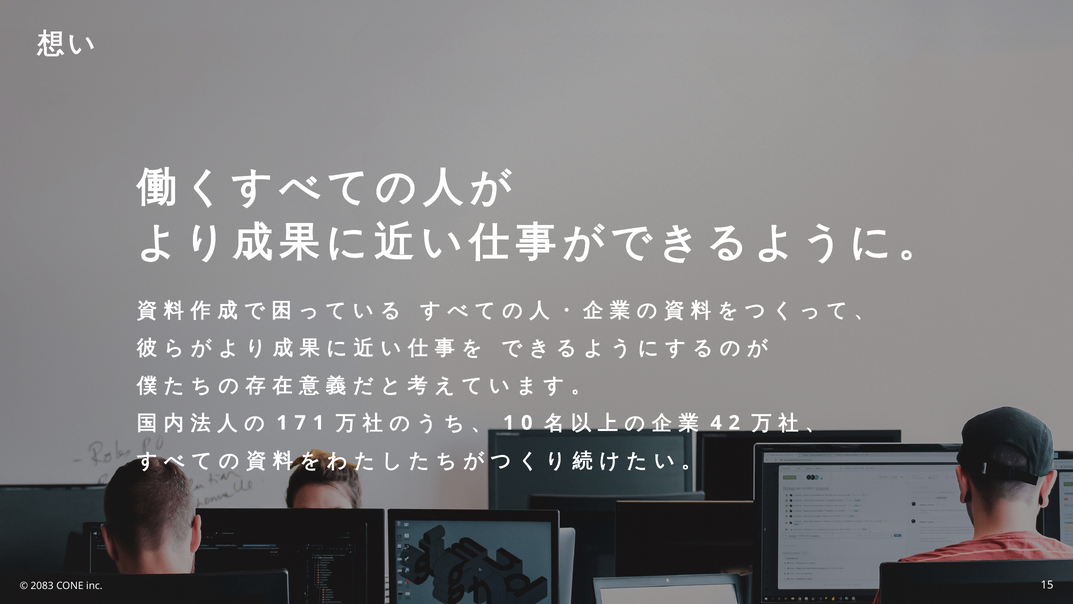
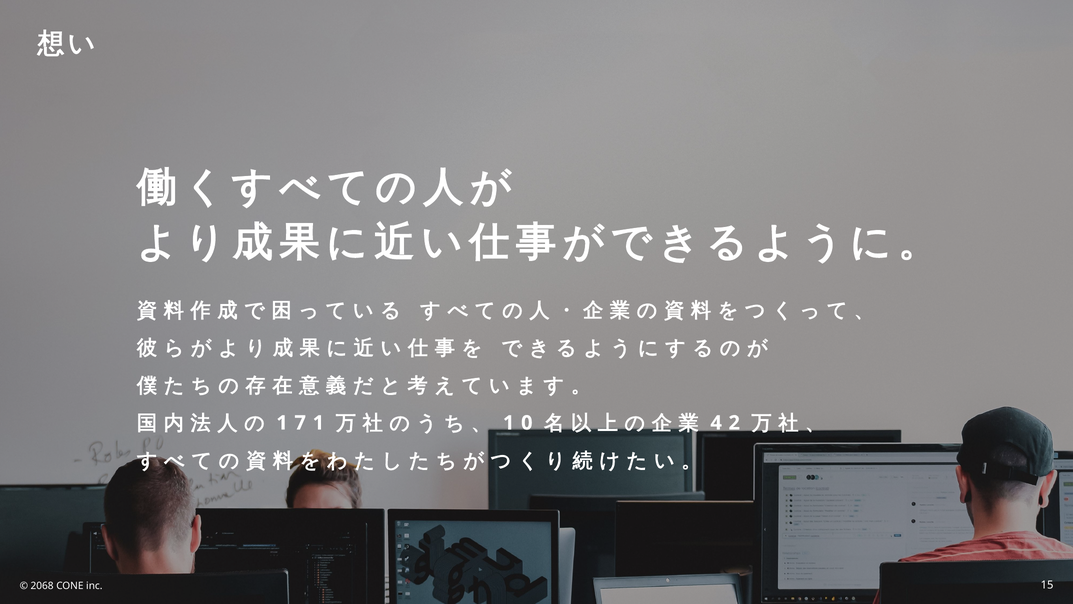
2083: 2083 -> 2068
